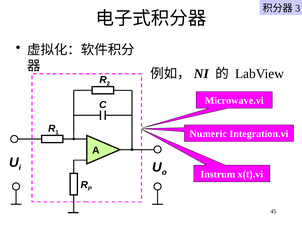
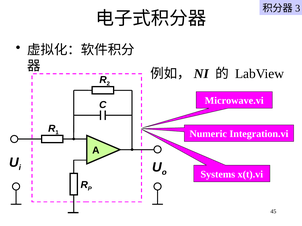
Instrum: Instrum -> Systems
